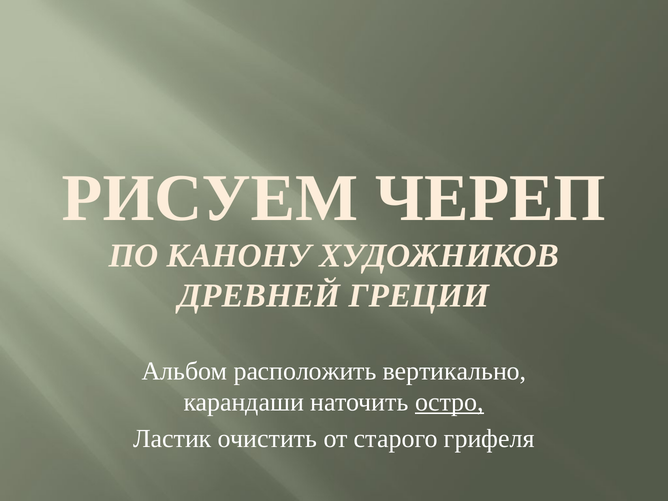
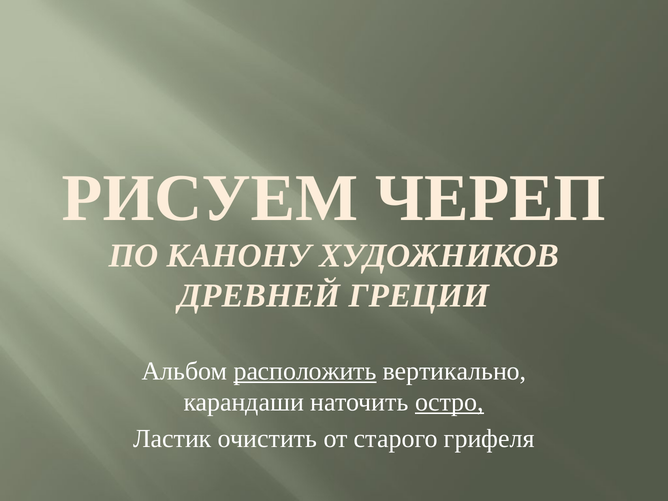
расположить underline: none -> present
